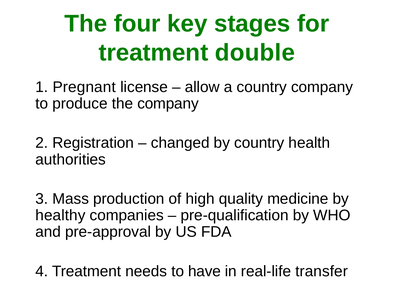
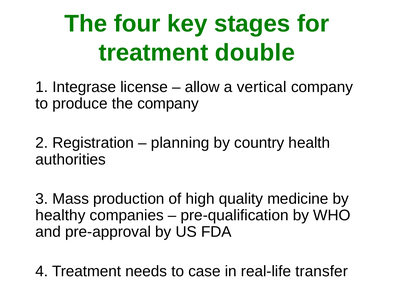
Pregnant: Pregnant -> Integrase
a country: country -> vertical
changed: changed -> planning
have: have -> case
